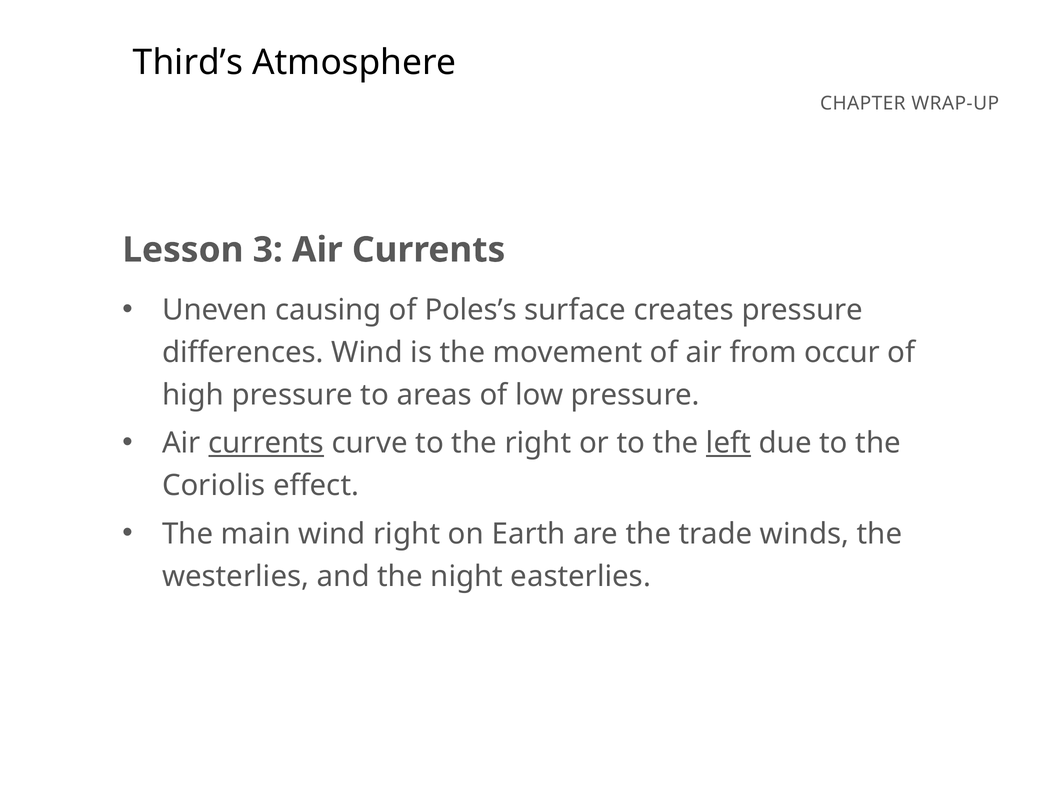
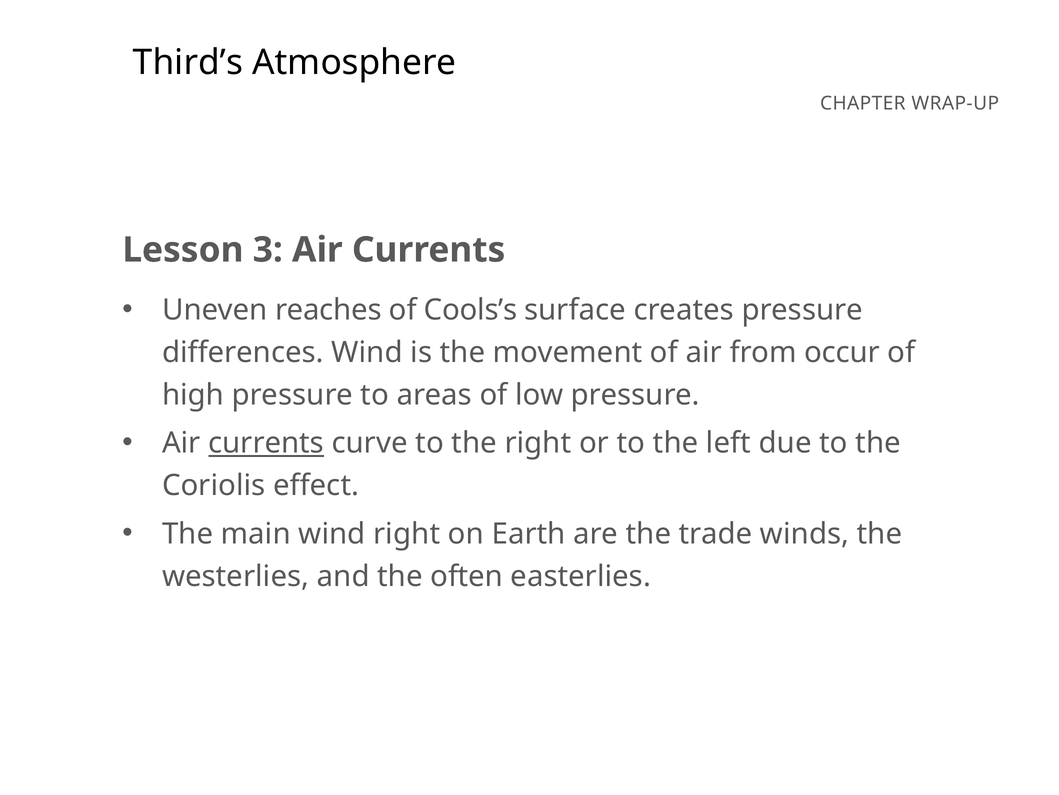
causing: causing -> reaches
Poles’s: Poles’s -> Cools’s
left underline: present -> none
night: night -> often
